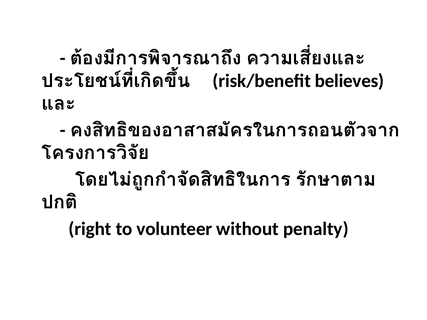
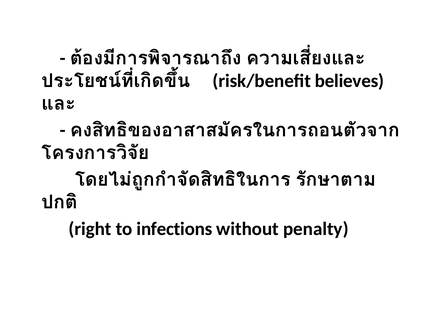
volunteer: volunteer -> infections
